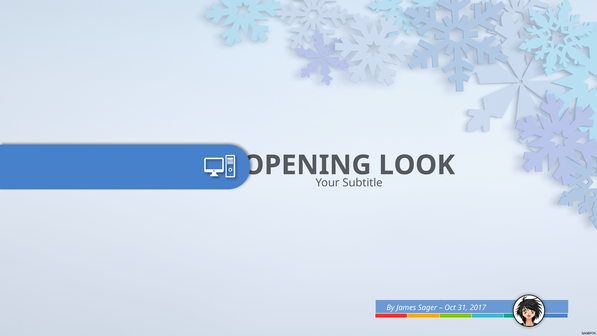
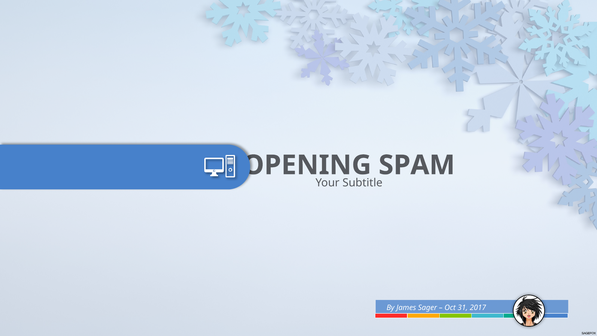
LOOK: LOOK -> SPAM
